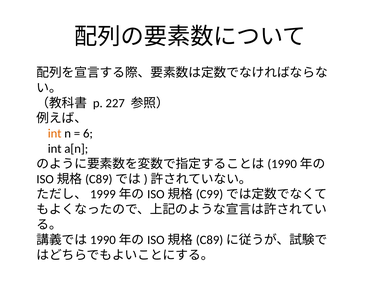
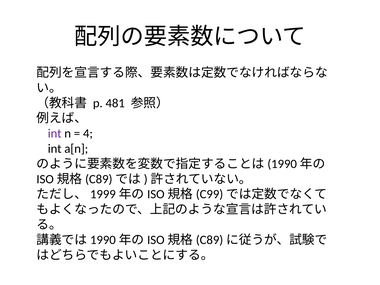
227: 227 -> 481
int at (55, 133) colour: orange -> purple
6: 6 -> 4
